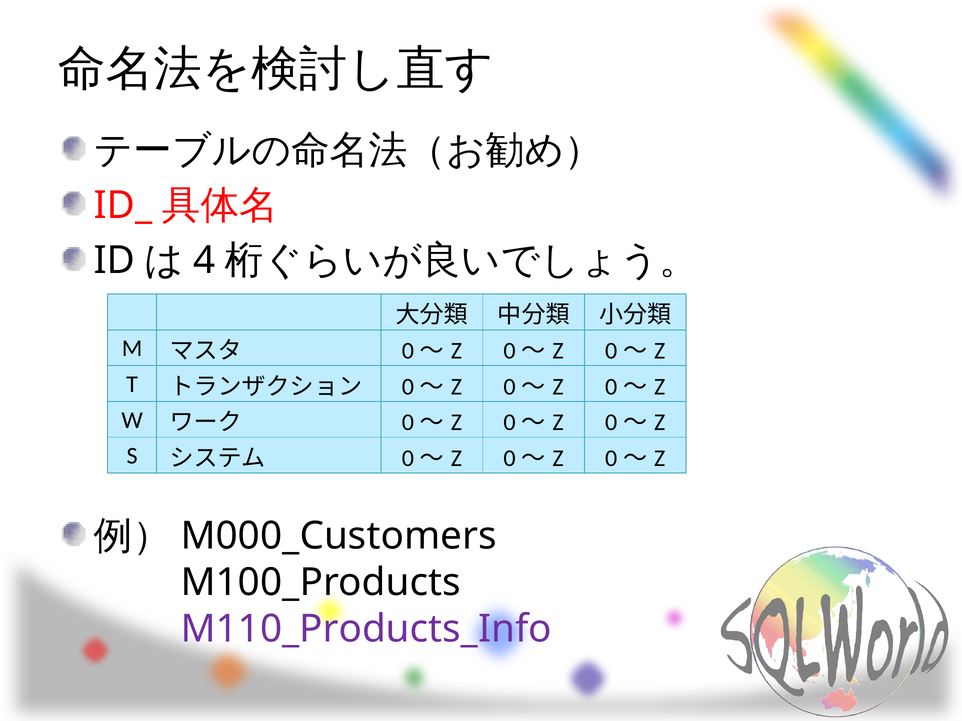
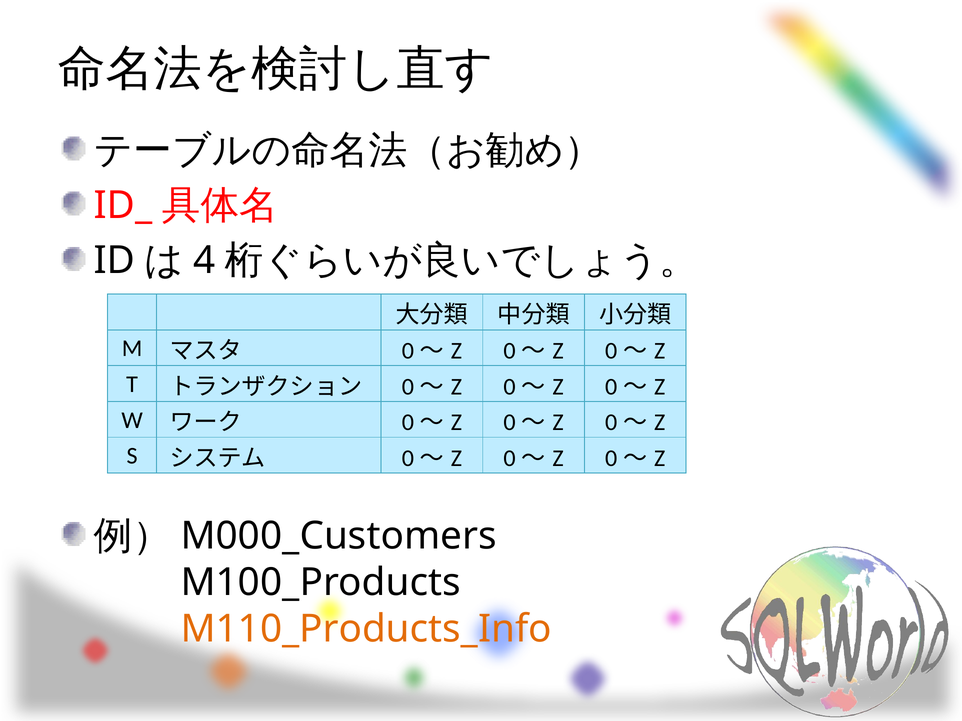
M110_Products_Info colour: purple -> orange
